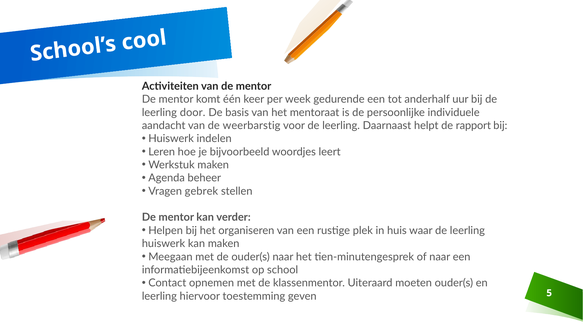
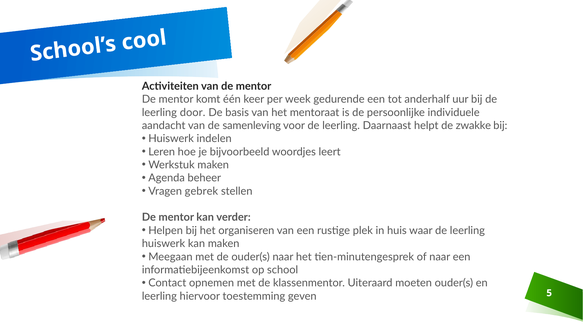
weerbarstig: weerbarstig -> samenleving
rapport: rapport -> zwakke
